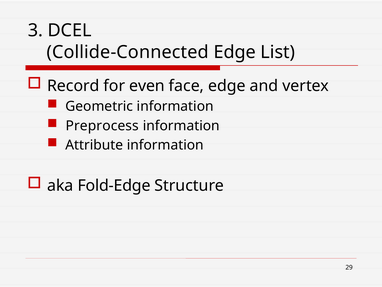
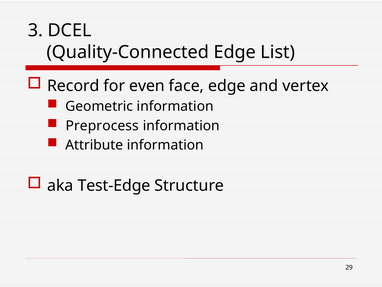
Collide-Connected: Collide-Connected -> Quality-Connected
Fold-Edge: Fold-Edge -> Test-Edge
